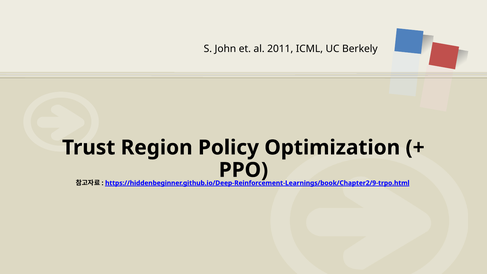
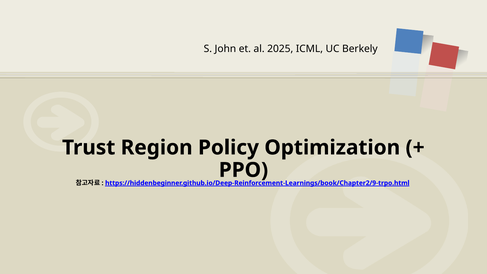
2011: 2011 -> 2025
